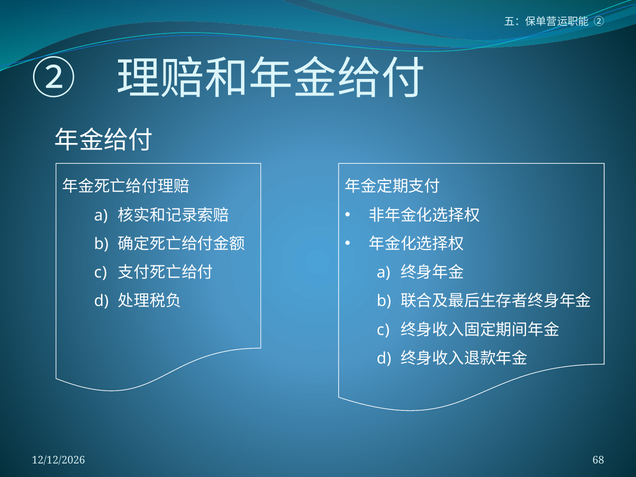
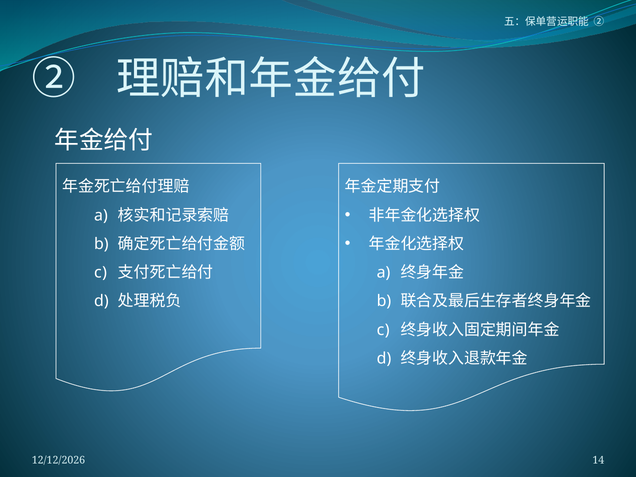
68: 68 -> 14
